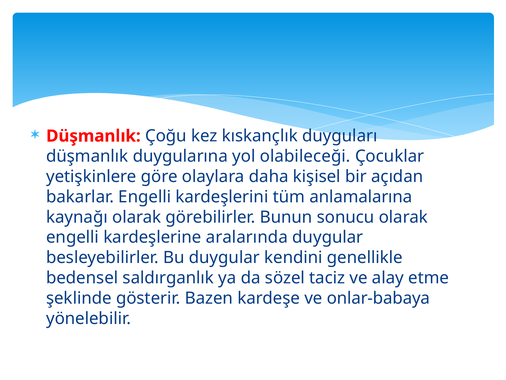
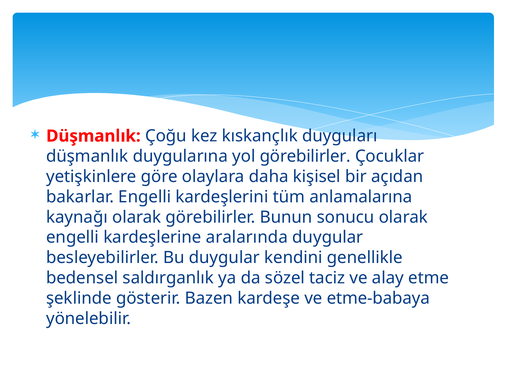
yol olabileceği: olabileceği -> görebilirler
onlar-babaya: onlar-babaya -> etme-babaya
